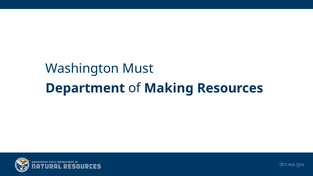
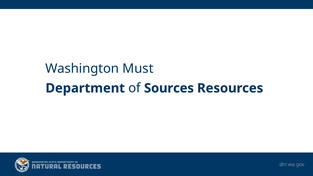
Making: Making -> Sources
